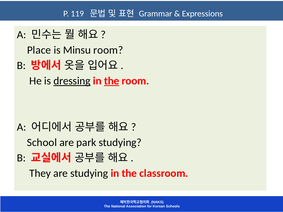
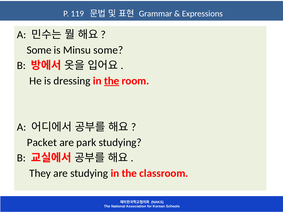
Place at (39, 50): Place -> Some
Minsu room: room -> some
dressing underline: present -> none
School: School -> Packet
